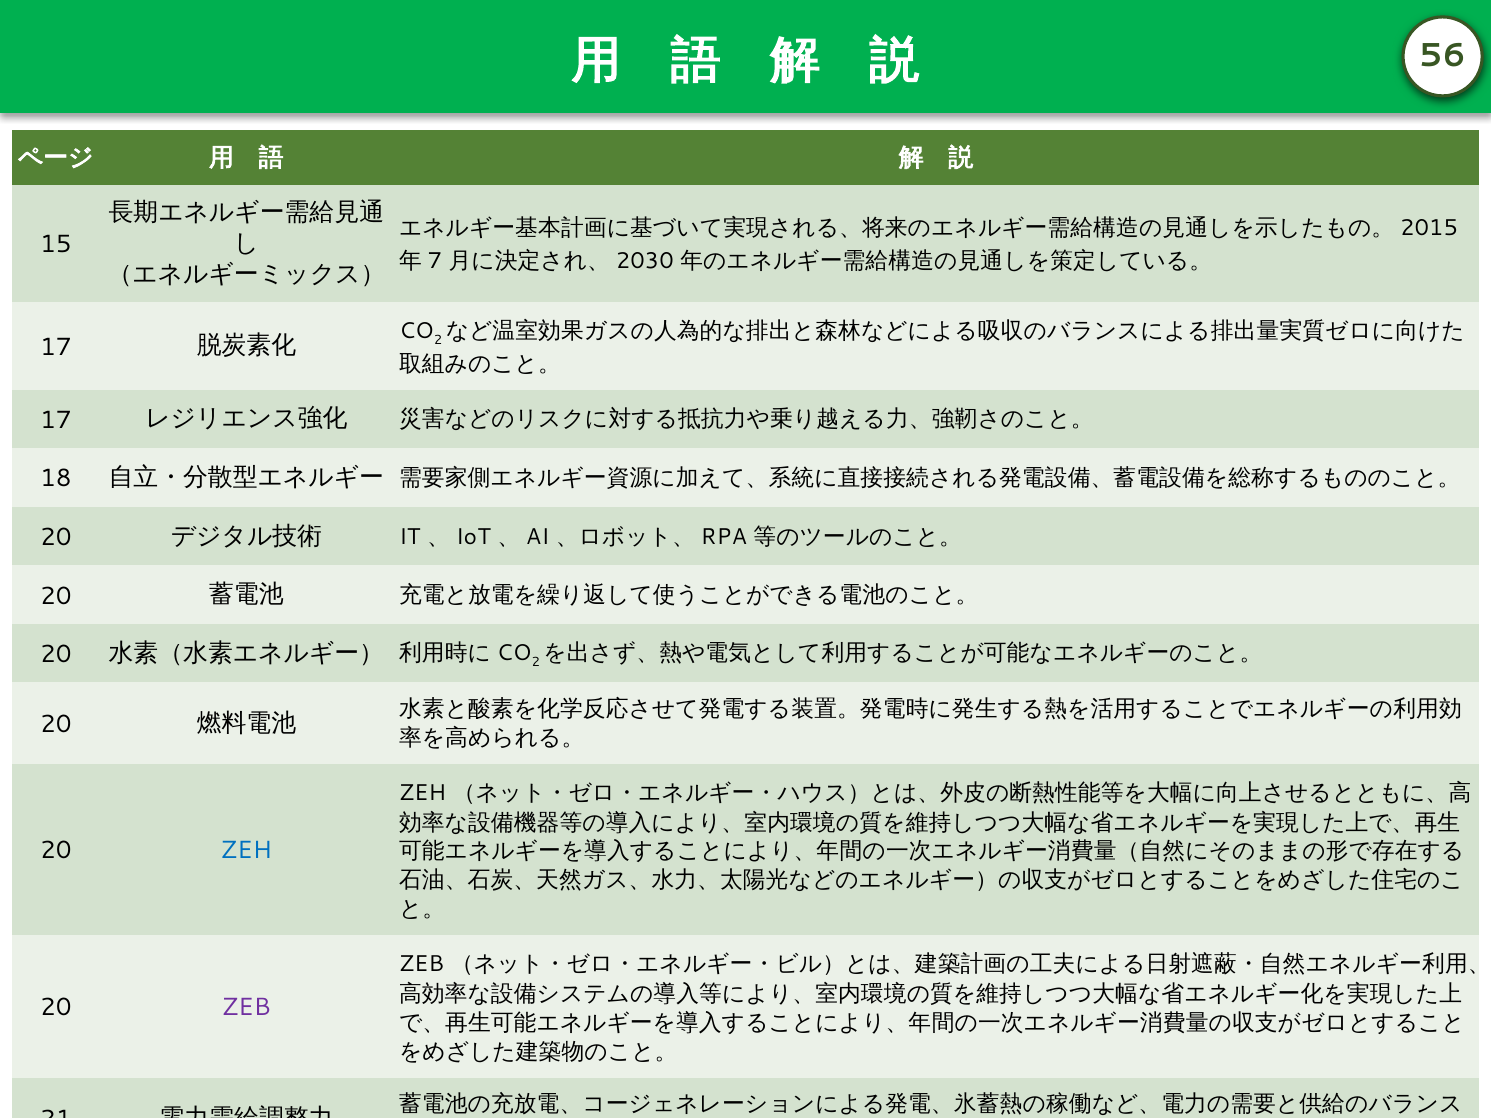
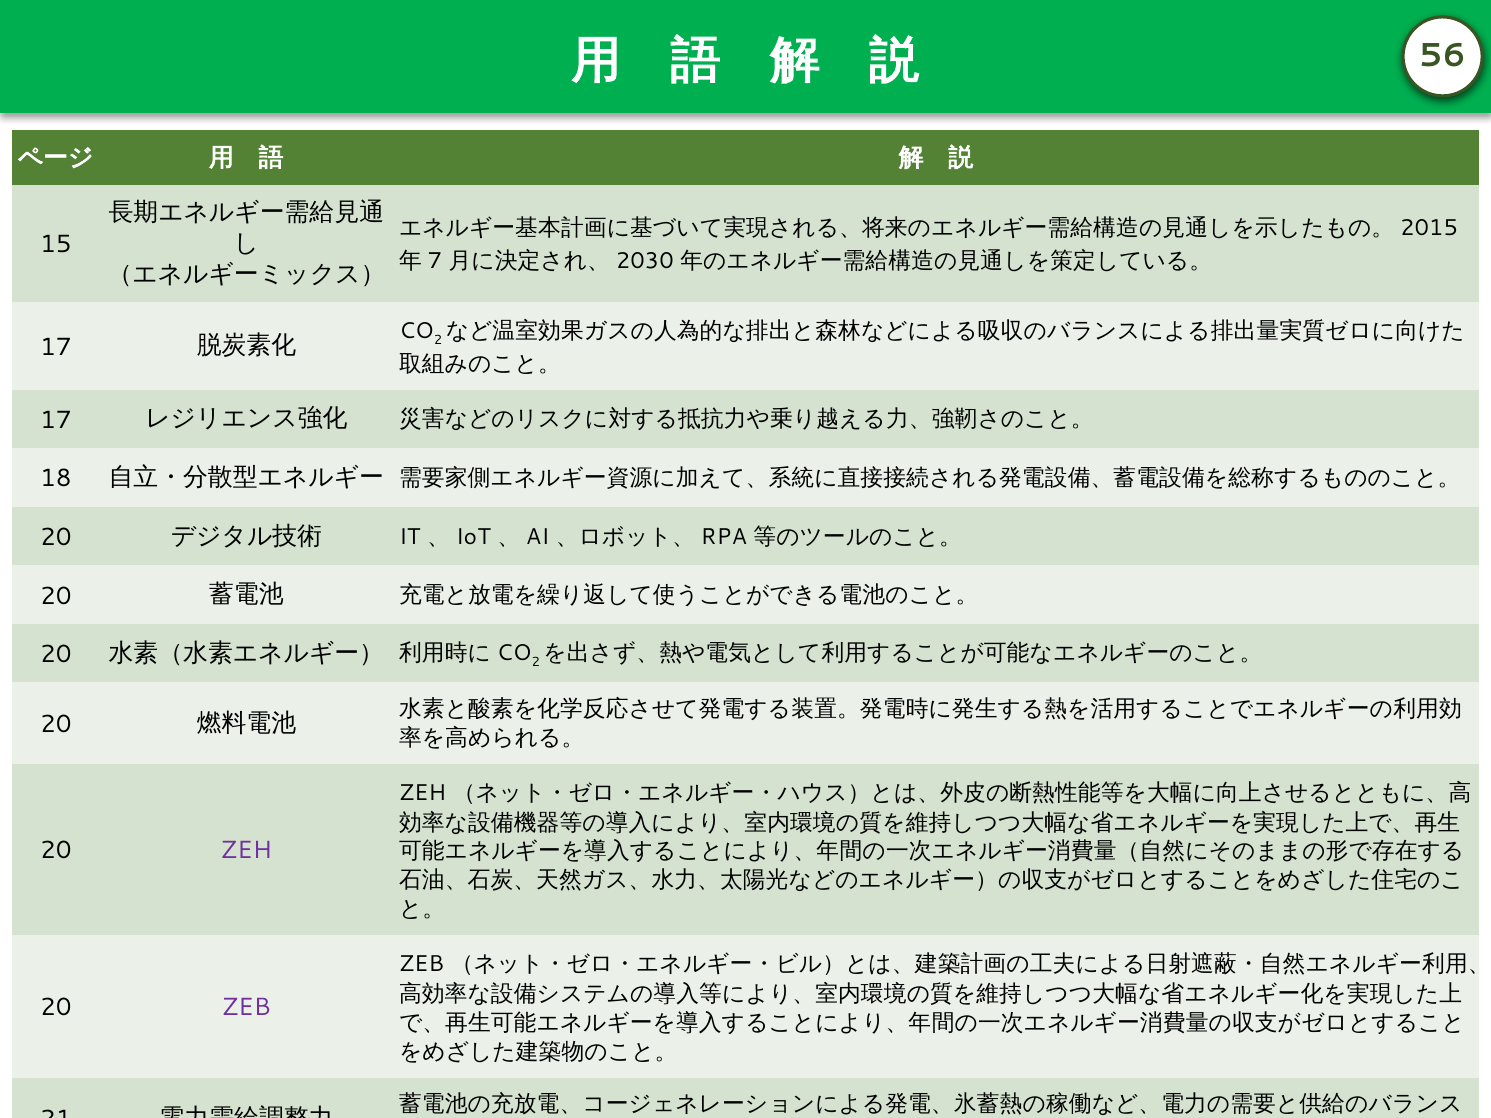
ZEH at (246, 851) colour: blue -> purple
